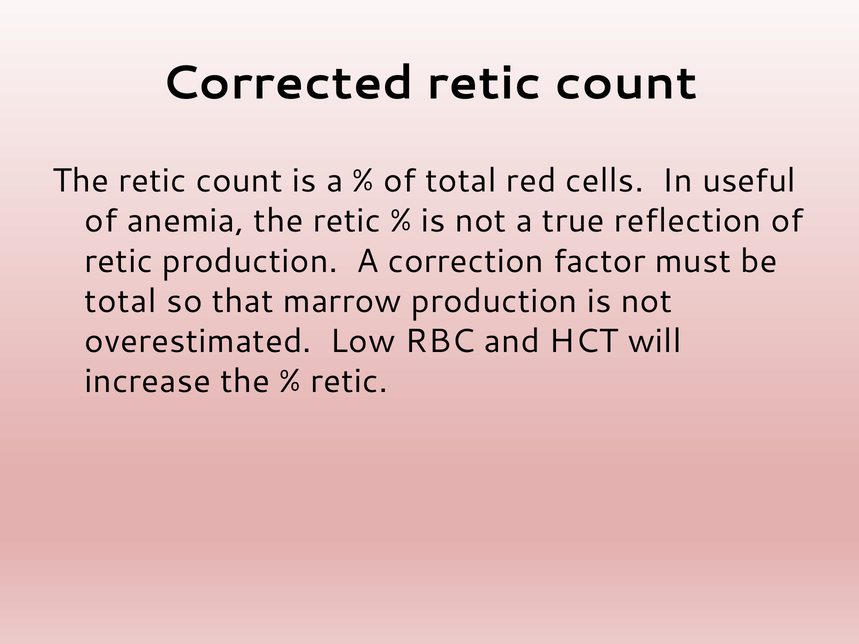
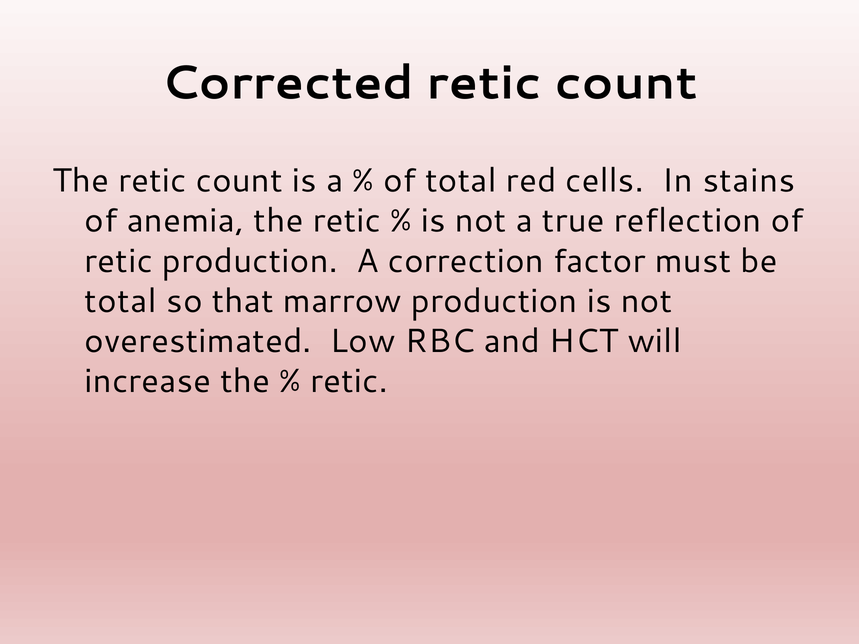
useful: useful -> stains
